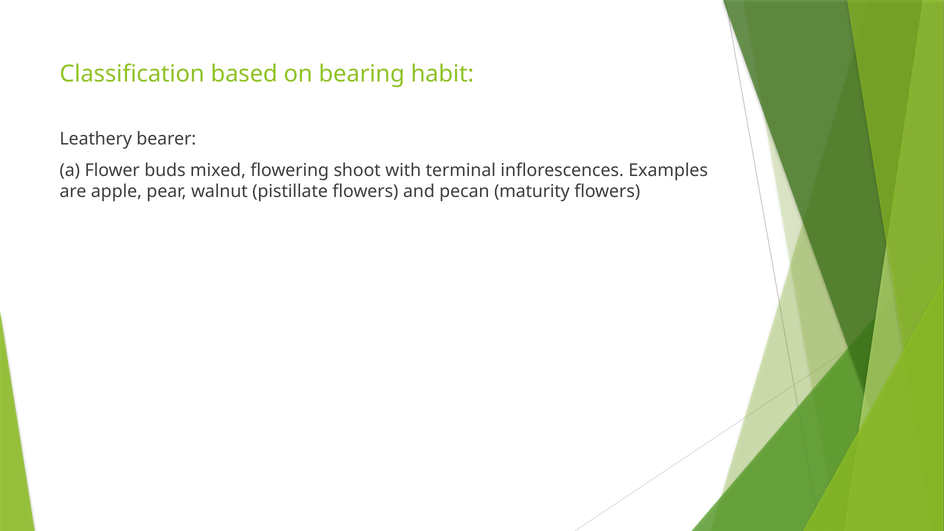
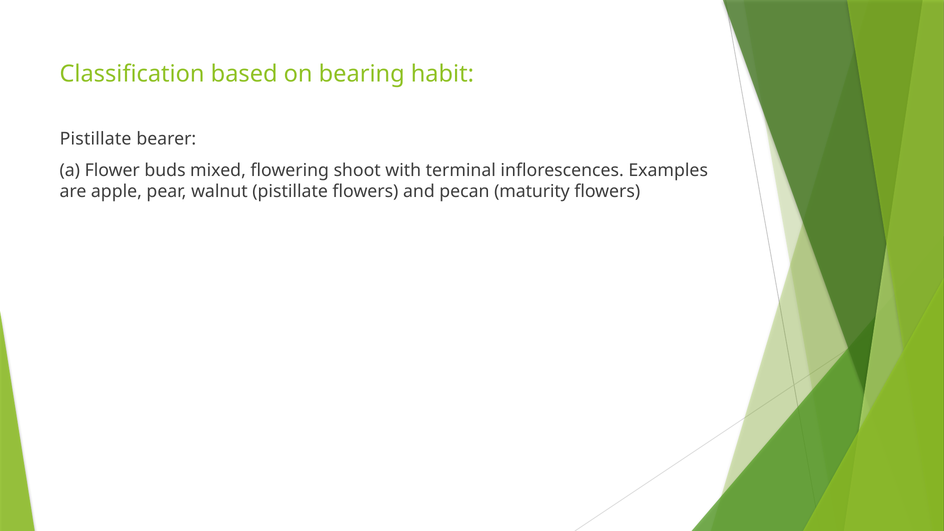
Leathery at (96, 139): Leathery -> Pistillate
